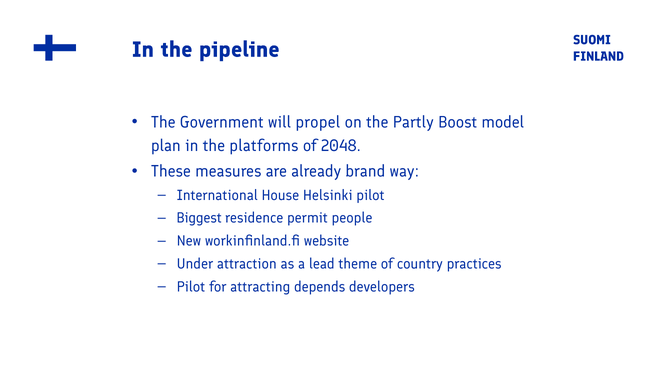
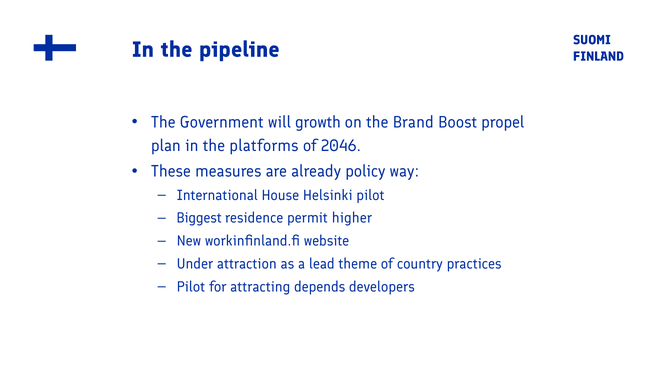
propel: propel -> growth
Partly: Partly -> Brand
model: model -> propel
2048: 2048 -> 2046
brand: brand -> policy
people: people -> higher
